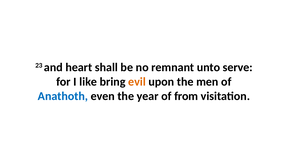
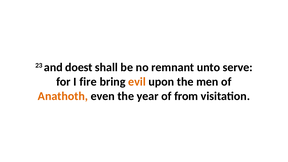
heart: heart -> doest
like: like -> fire
Anathoth colour: blue -> orange
